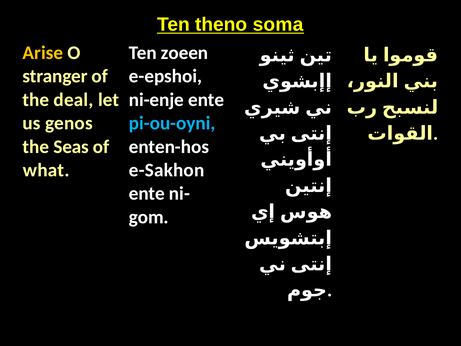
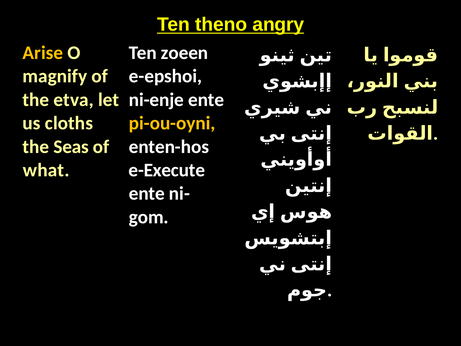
soma: soma -> angry
stranger: stranger -> magnify
deal: deal -> etva
genos: genos -> cloths
pi-ou-oyni colour: light blue -> yellow
e-Sakhon: e-Sakhon -> e-Execute
